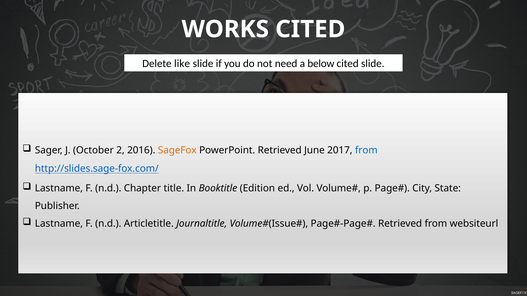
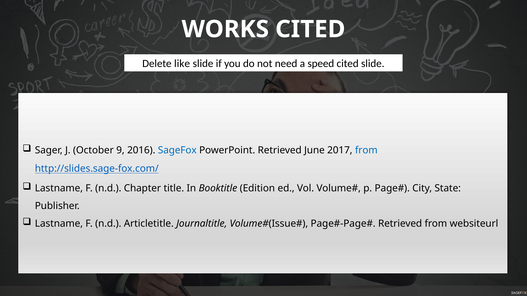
below: below -> speed
2: 2 -> 9
SageFox colour: orange -> blue
